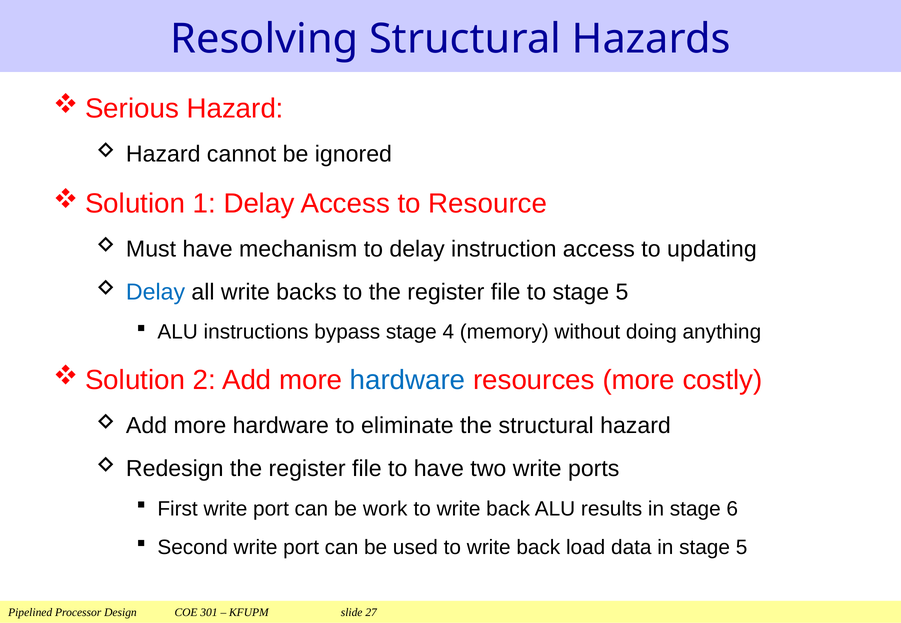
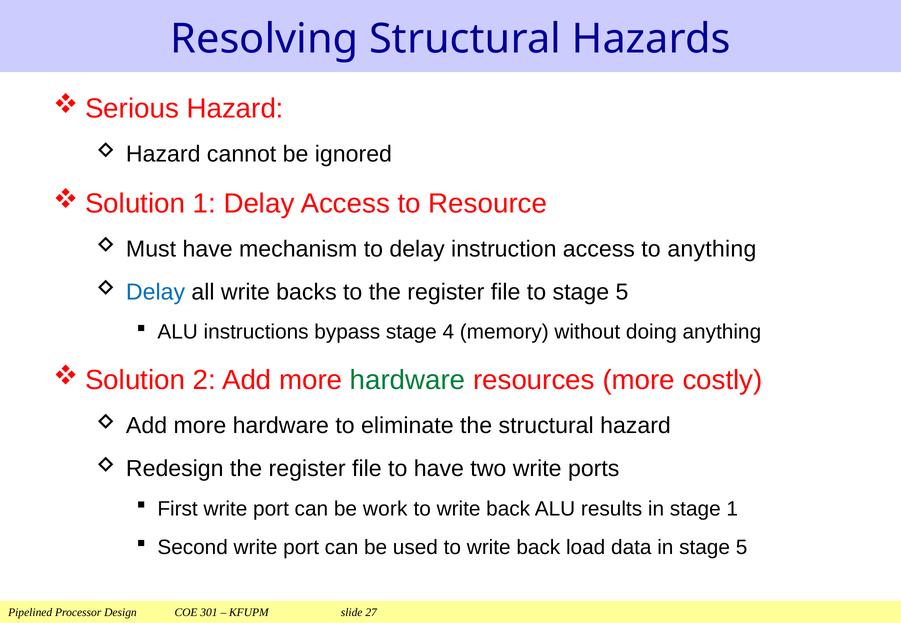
to updating: updating -> anything
hardware at (408, 381) colour: blue -> green
stage 6: 6 -> 1
